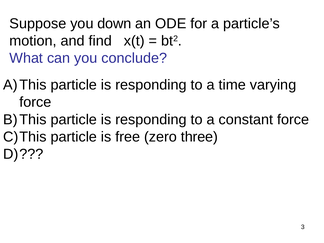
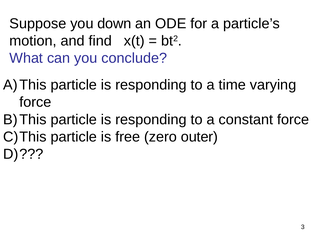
three: three -> outer
